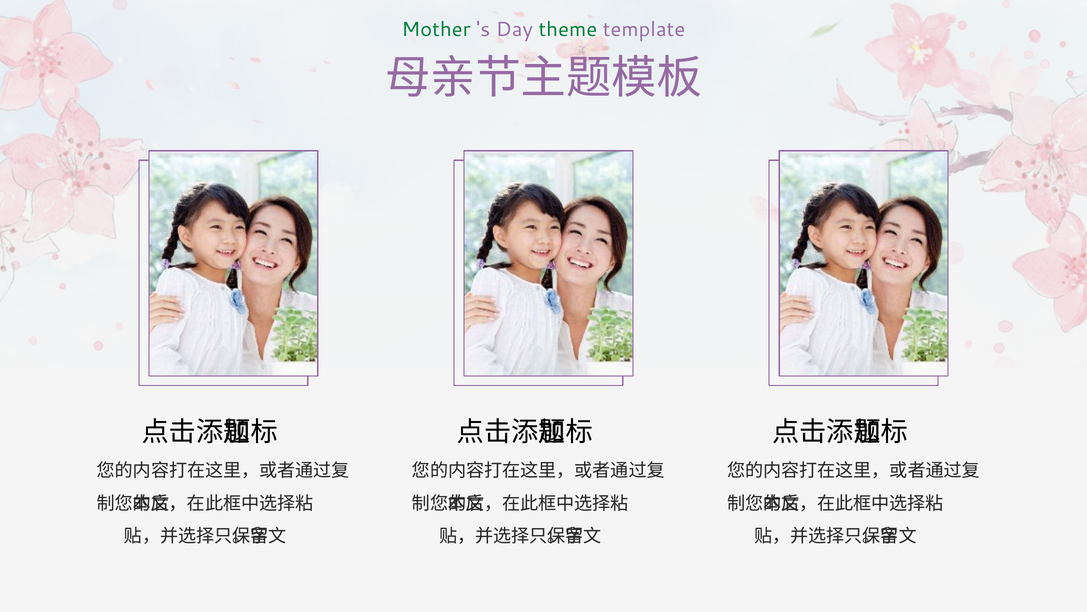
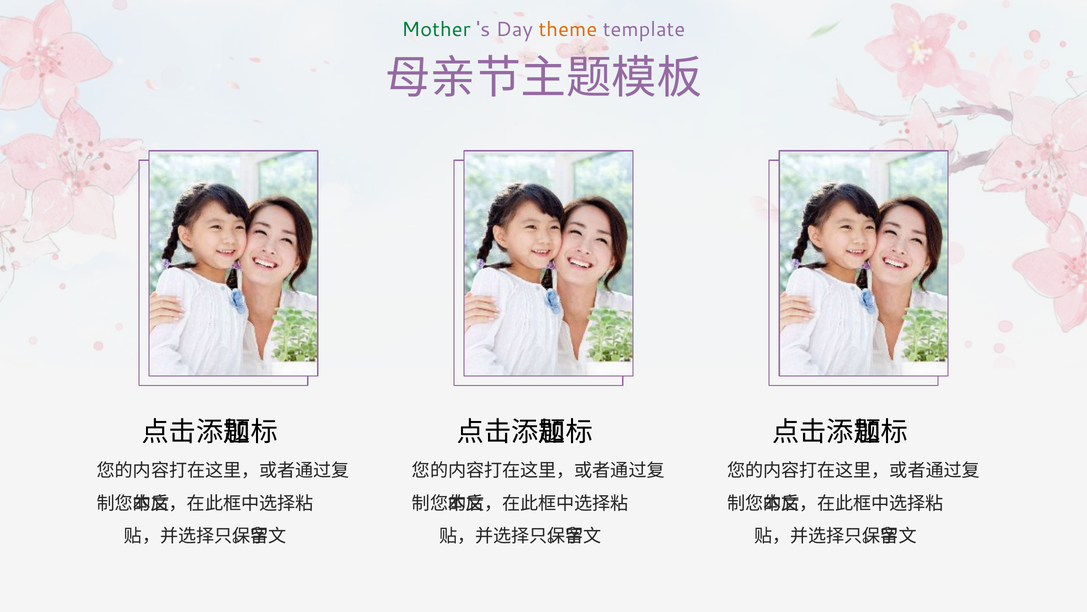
theme colour: green -> orange
